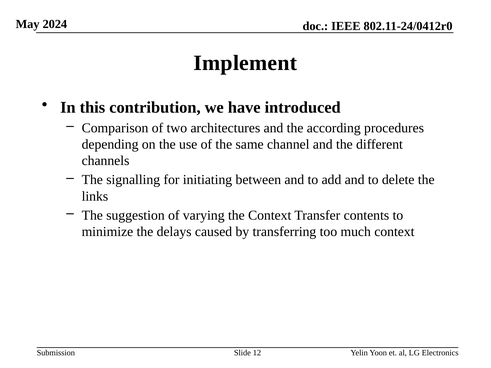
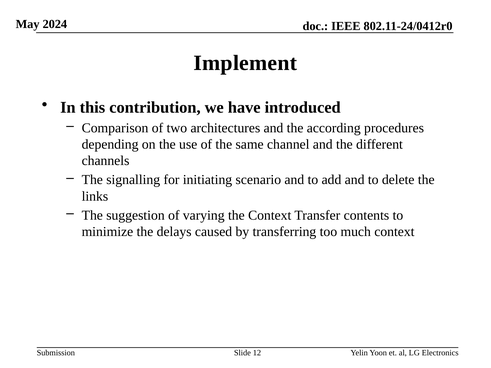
between: between -> scenario
